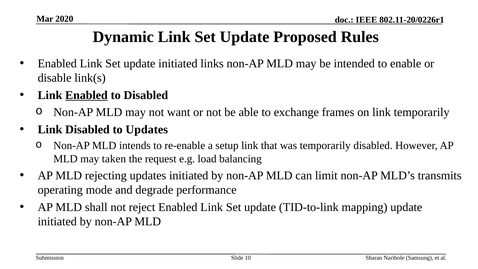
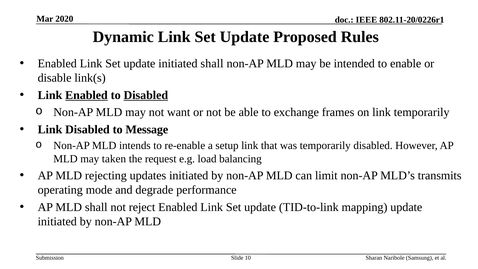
initiated links: links -> shall
Disabled at (146, 95) underline: none -> present
to Updates: Updates -> Message
